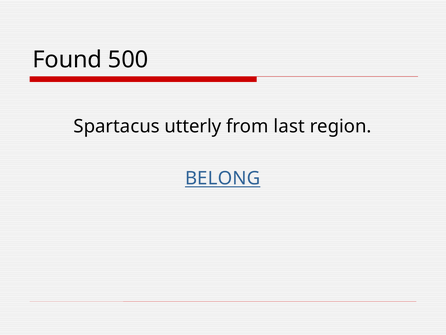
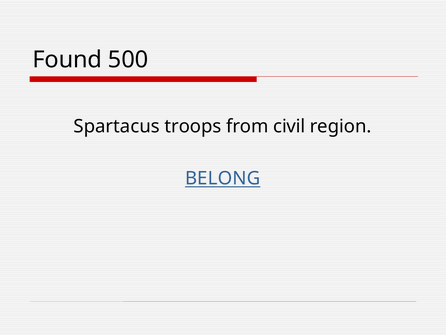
utterly: utterly -> troops
last: last -> civil
